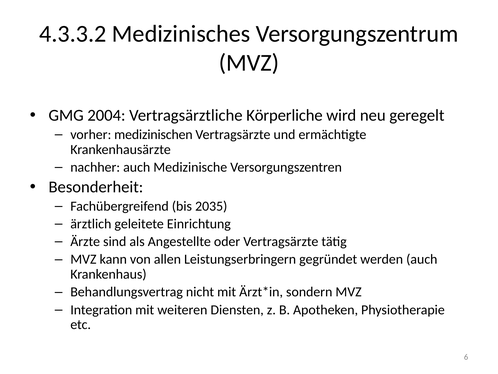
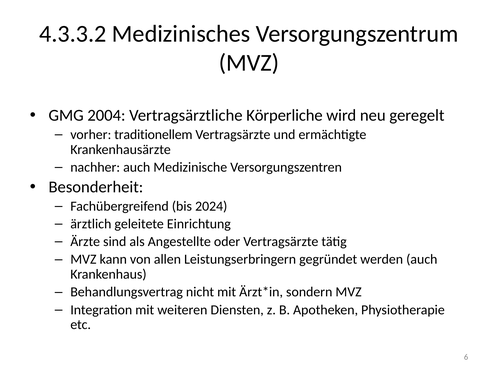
medizinischen: medizinischen -> traditionellem
2035: 2035 -> 2024
